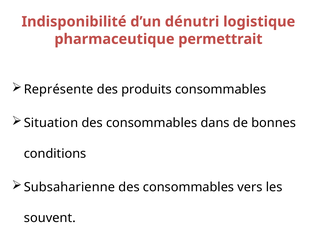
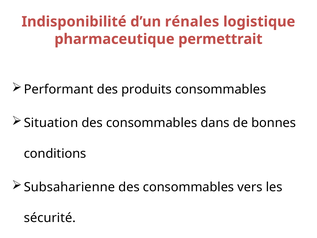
dénutri: dénutri -> rénales
Représente: Représente -> Performant
souvent: souvent -> sécurité
